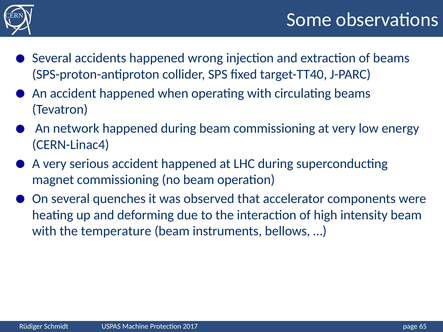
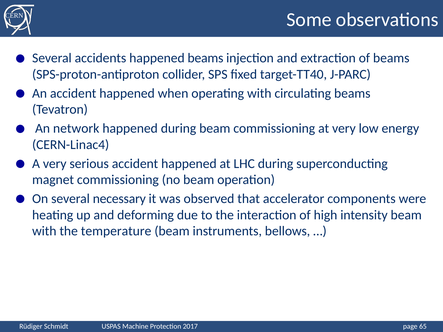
happened wrong: wrong -> beams
quenches: quenches -> necessary
